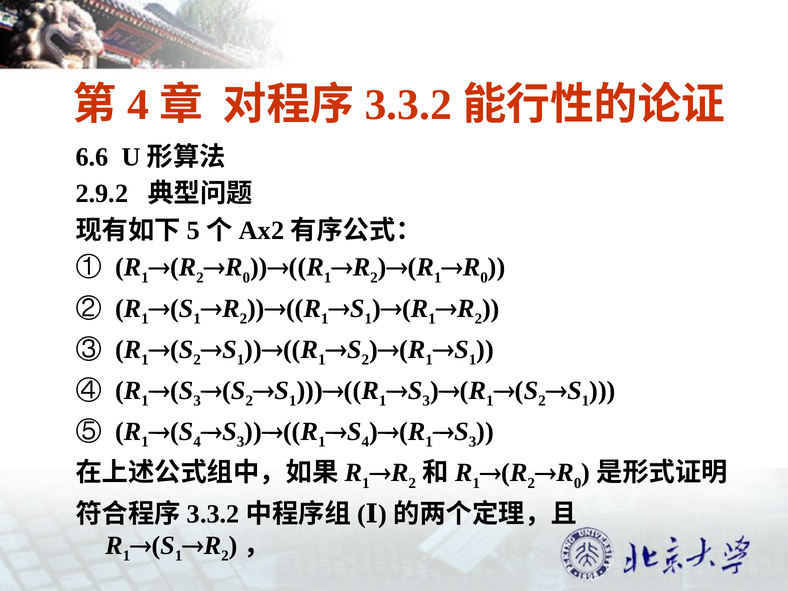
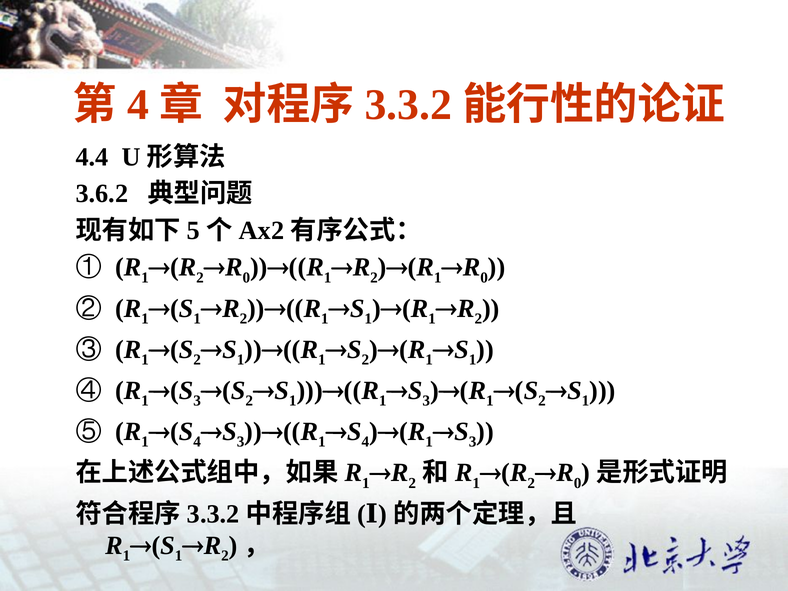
6.6: 6.6 -> 4.4
2.9.2: 2.9.2 -> 3.6.2
